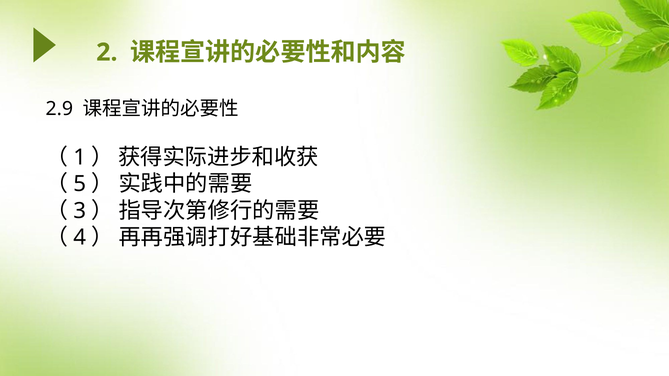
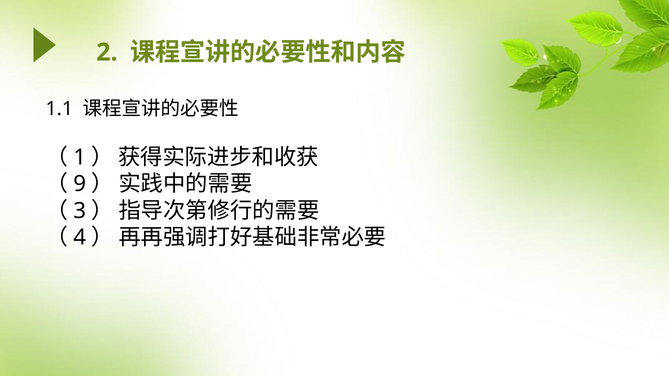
2.9: 2.9 -> 1.1
5: 5 -> 9
